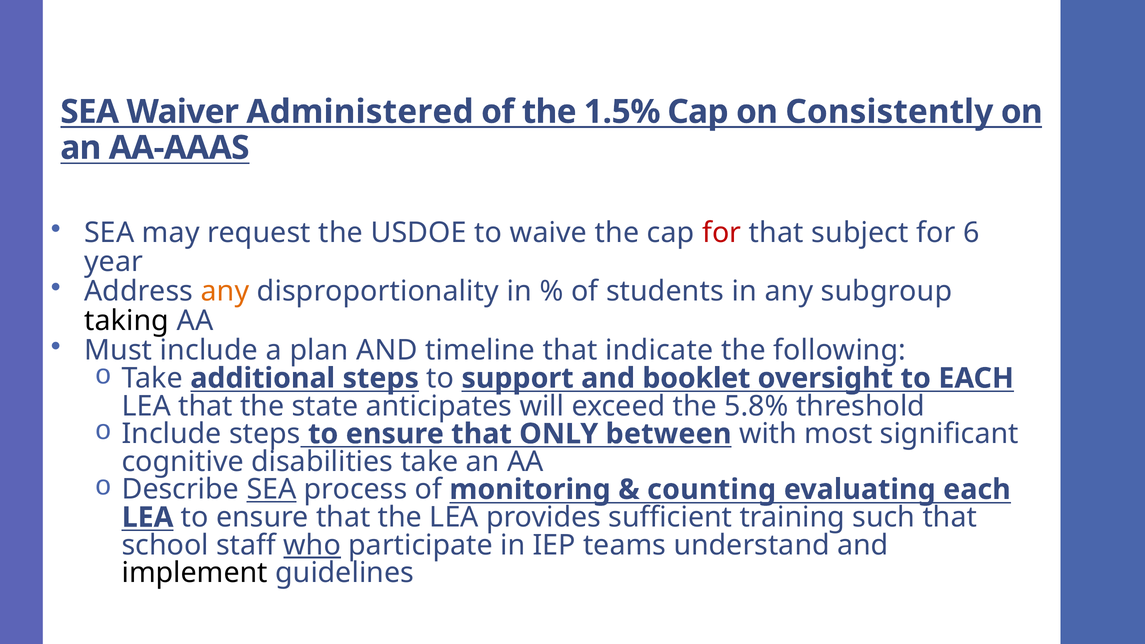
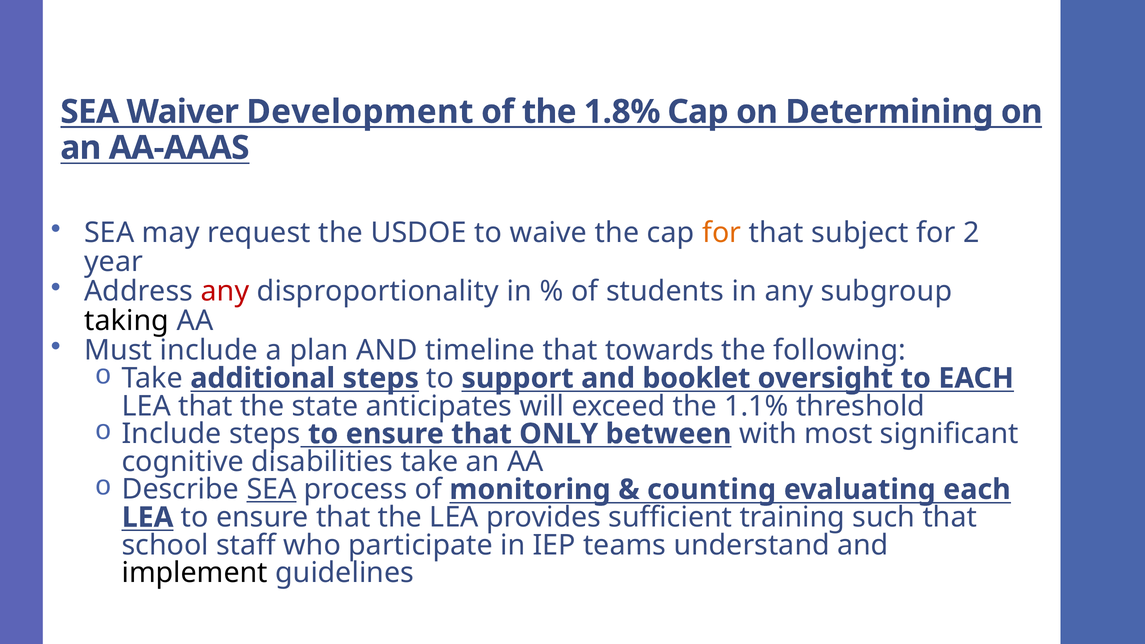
Administered: Administered -> Development
1.5%: 1.5% -> 1.8%
Consistently: Consistently -> Determining
for at (722, 233) colour: red -> orange
6: 6 -> 2
any at (225, 291) colour: orange -> red
indicate: indicate -> towards
5.8%: 5.8% -> 1.1%
who underline: present -> none
